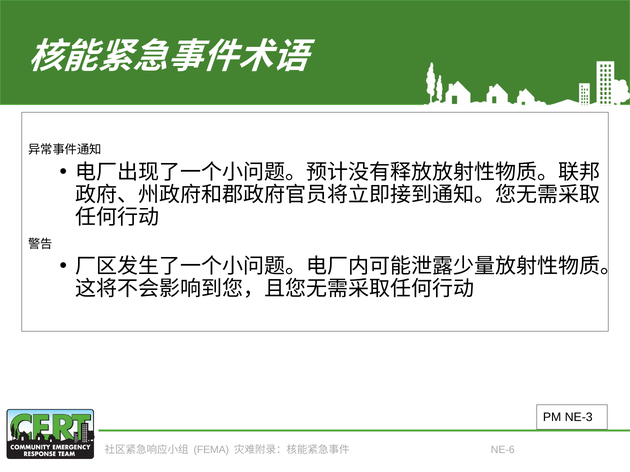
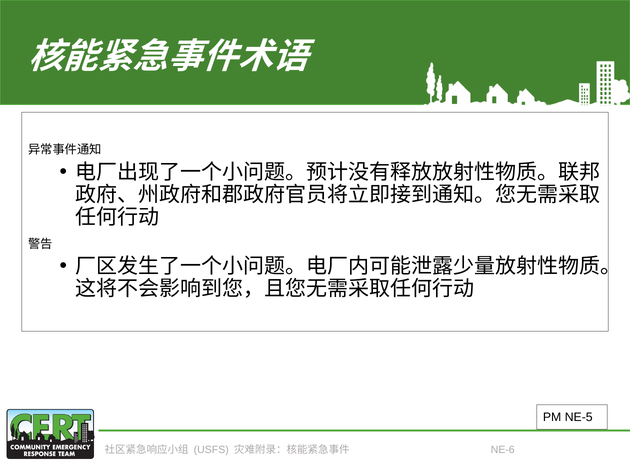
NE-3: NE-3 -> NE-5
FEMA: FEMA -> USFS
